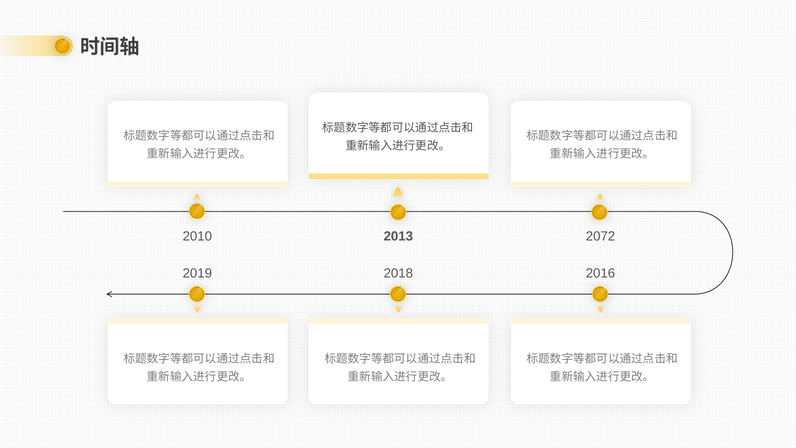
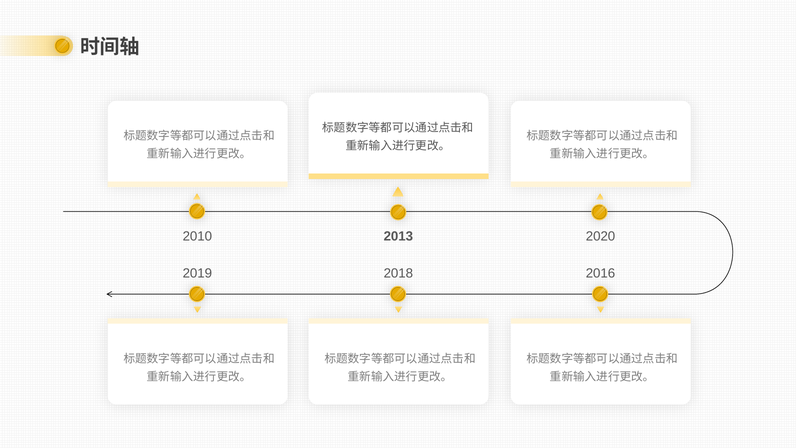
2072: 2072 -> 2020
